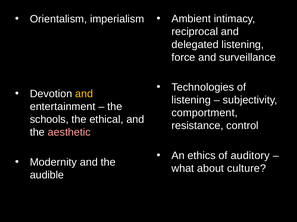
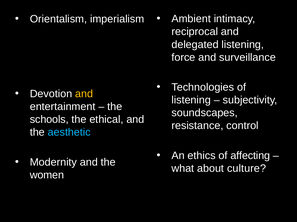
comportment: comportment -> soundscapes
aesthetic colour: pink -> light blue
auditory: auditory -> affecting
audible: audible -> women
